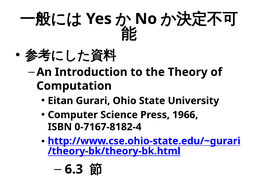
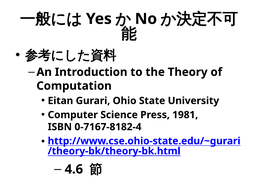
1966: 1966 -> 1981
6.3: 6.3 -> 4.6
